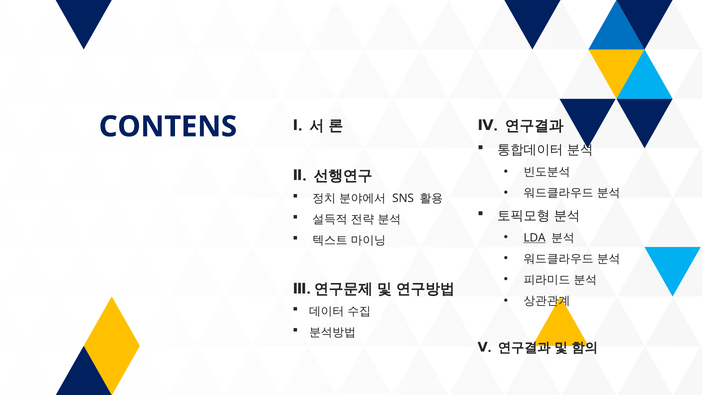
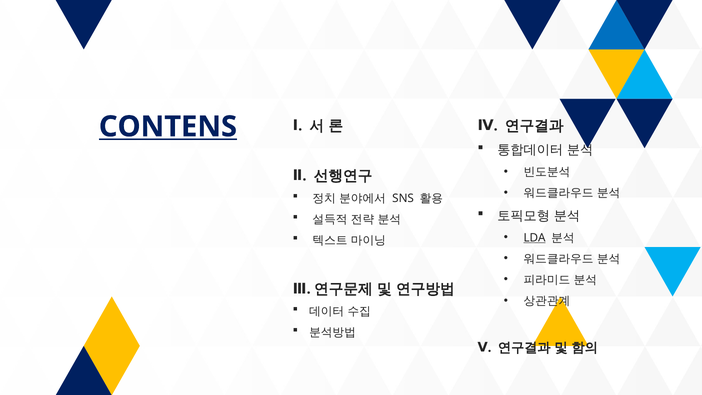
CONTENS underline: none -> present
